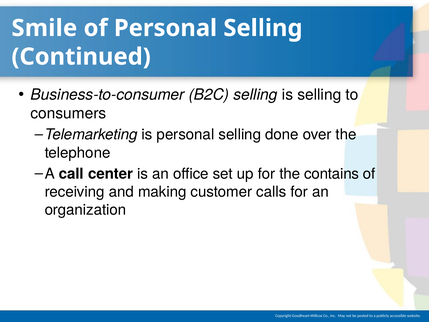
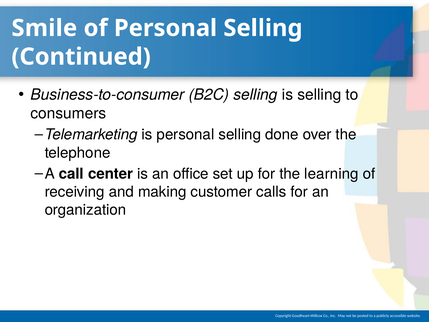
contains: contains -> learning
